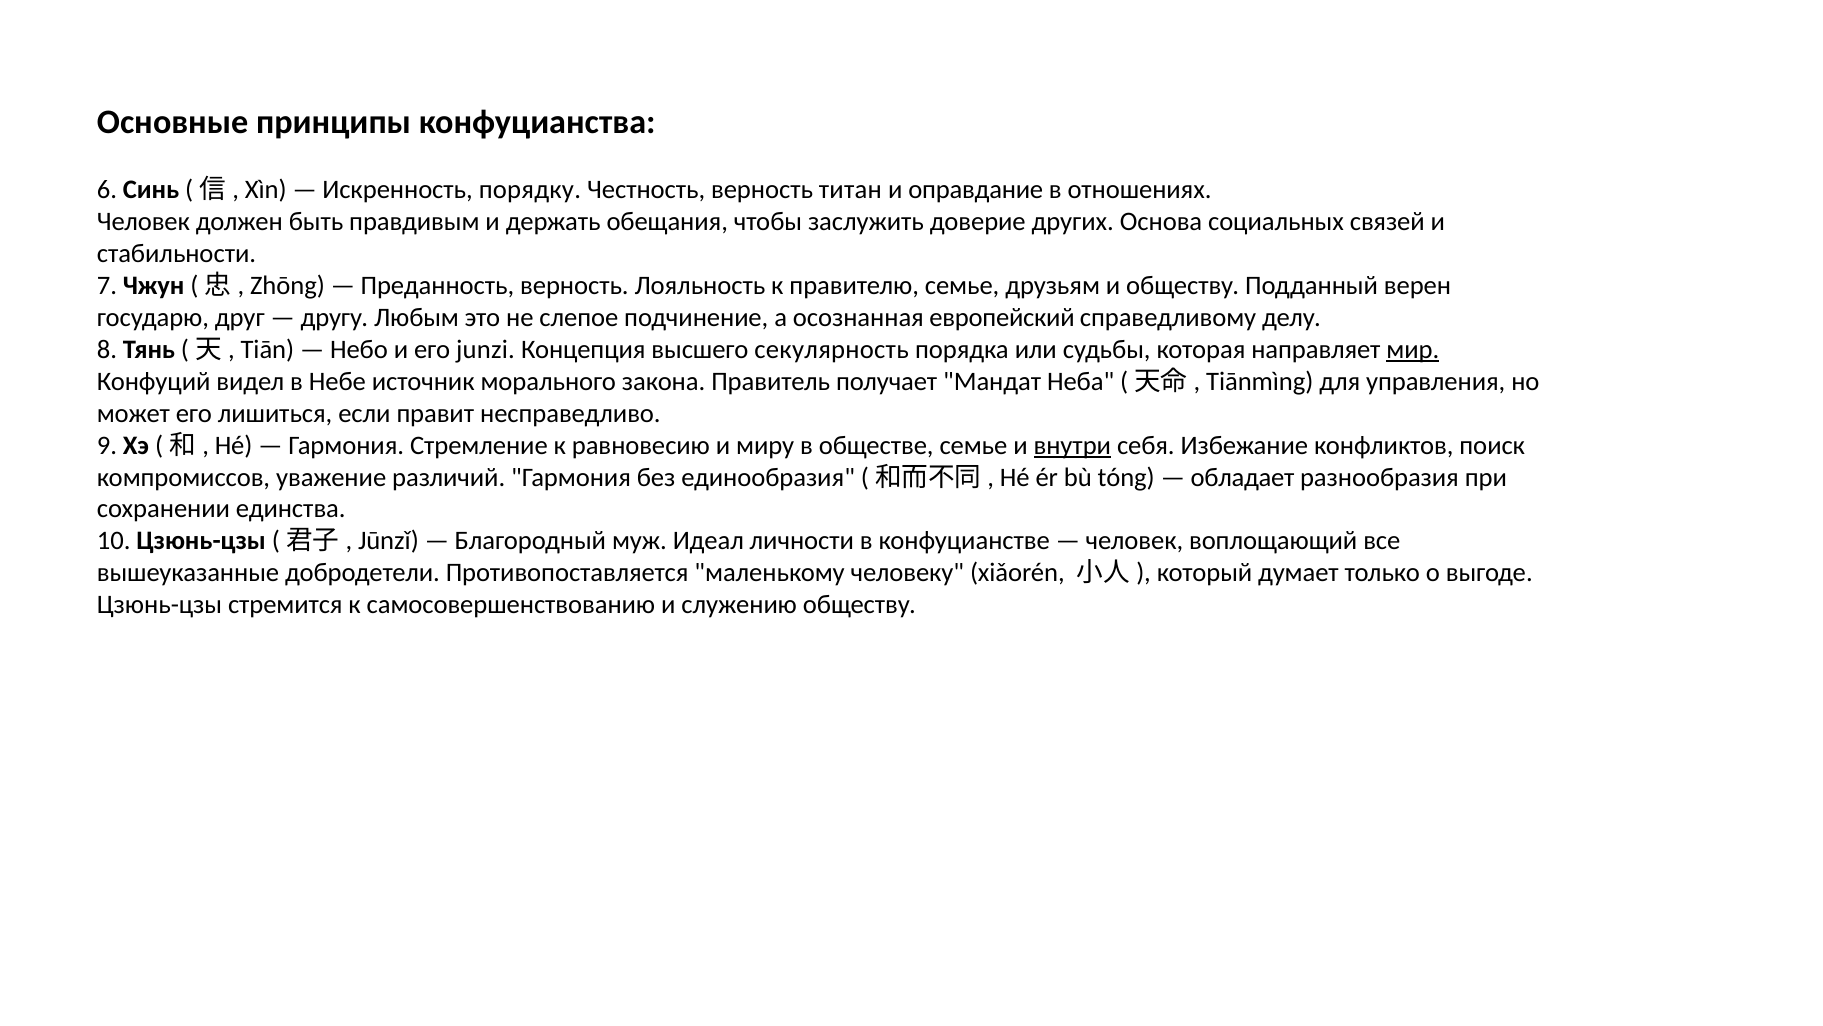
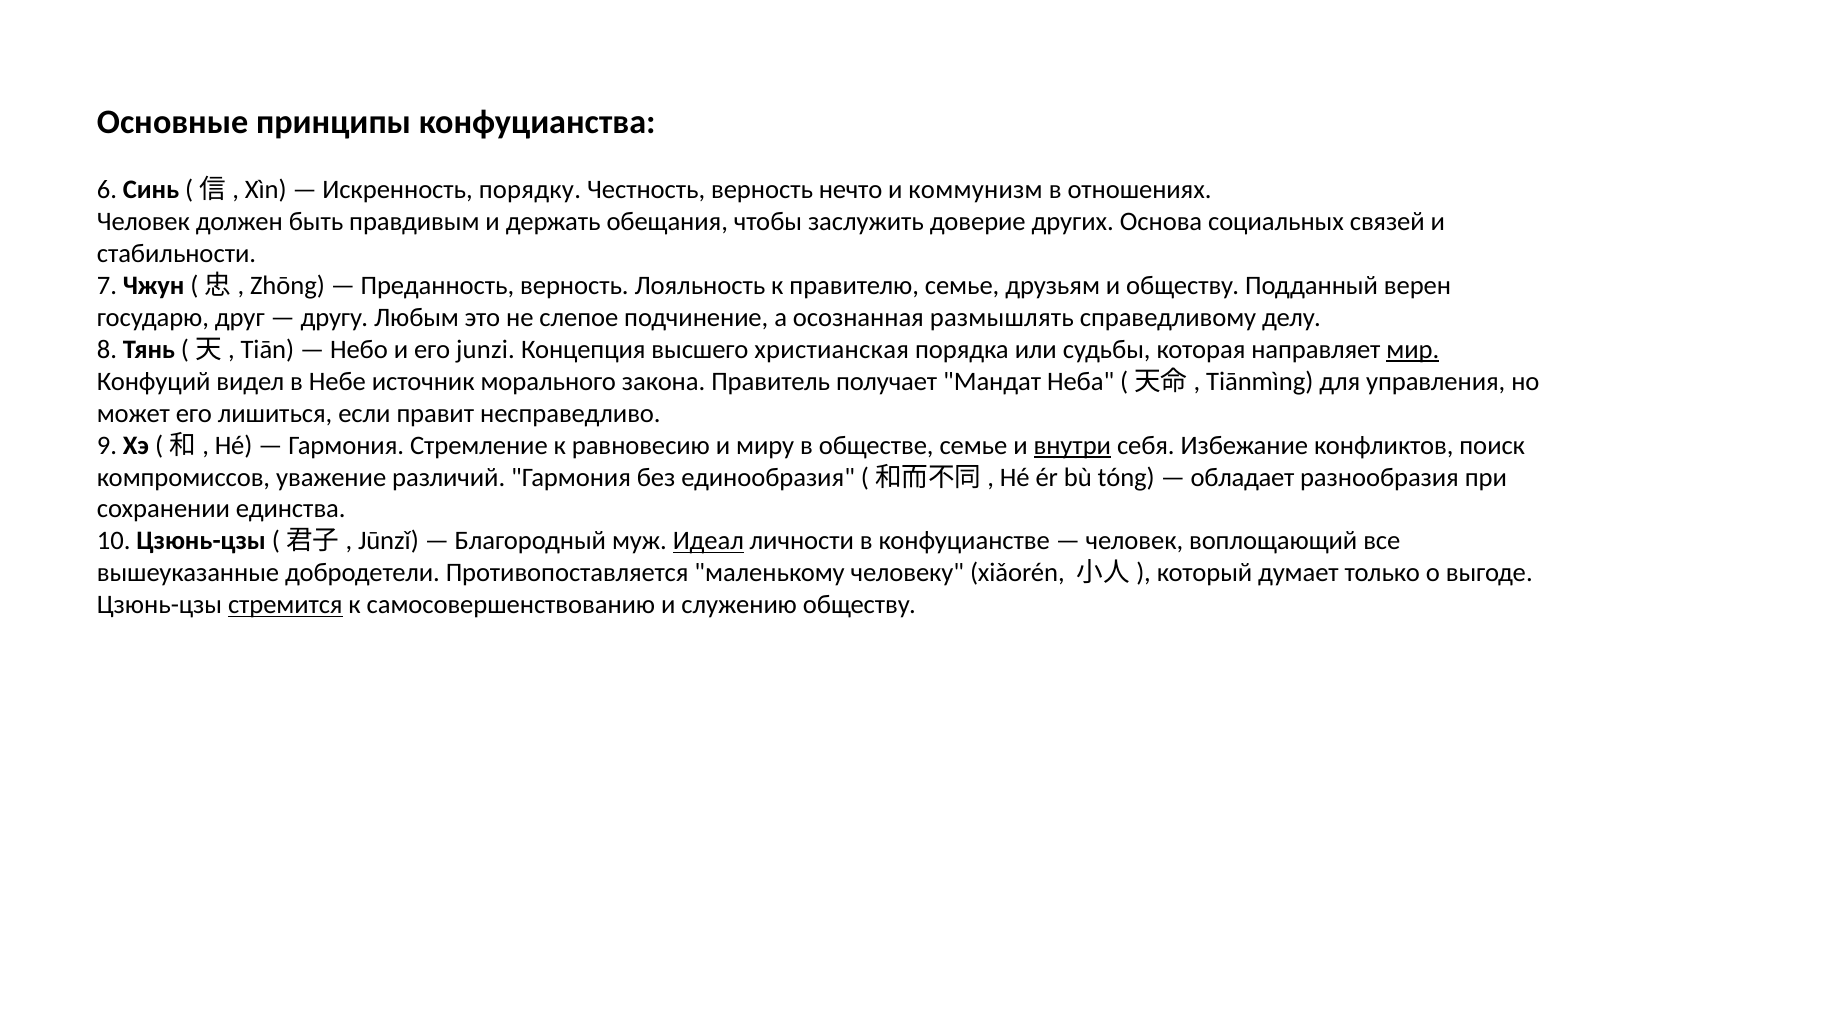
титан: титан -> нечто
оправдание: оправдание -> коммунизм
европейский: европейский -> размышлять
секулярность: секулярность -> христианская
Идеал underline: none -> present
стремится underline: none -> present
